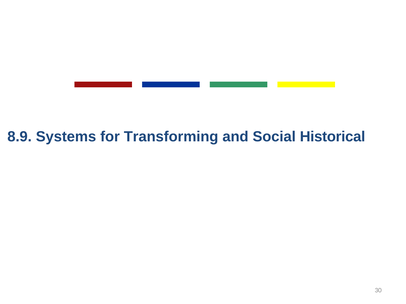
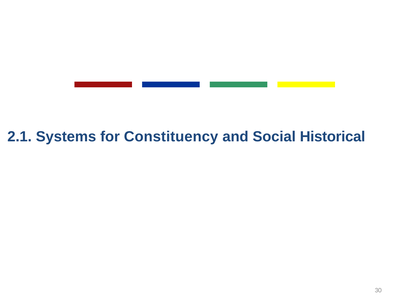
8.9: 8.9 -> 2.1
Transforming: Transforming -> Constituency
